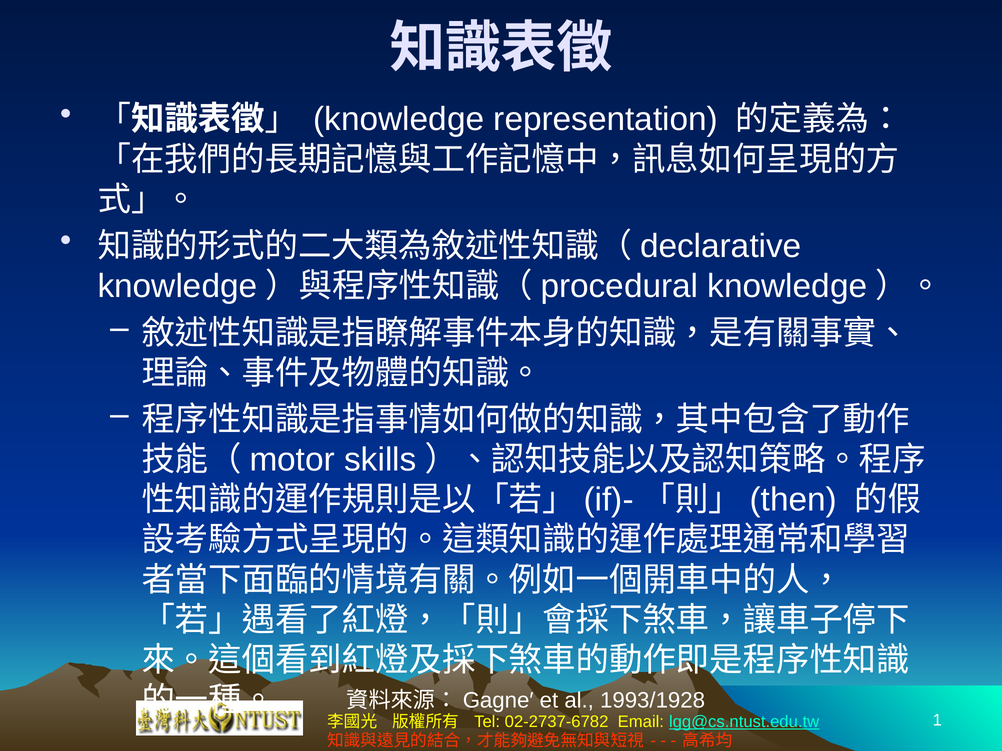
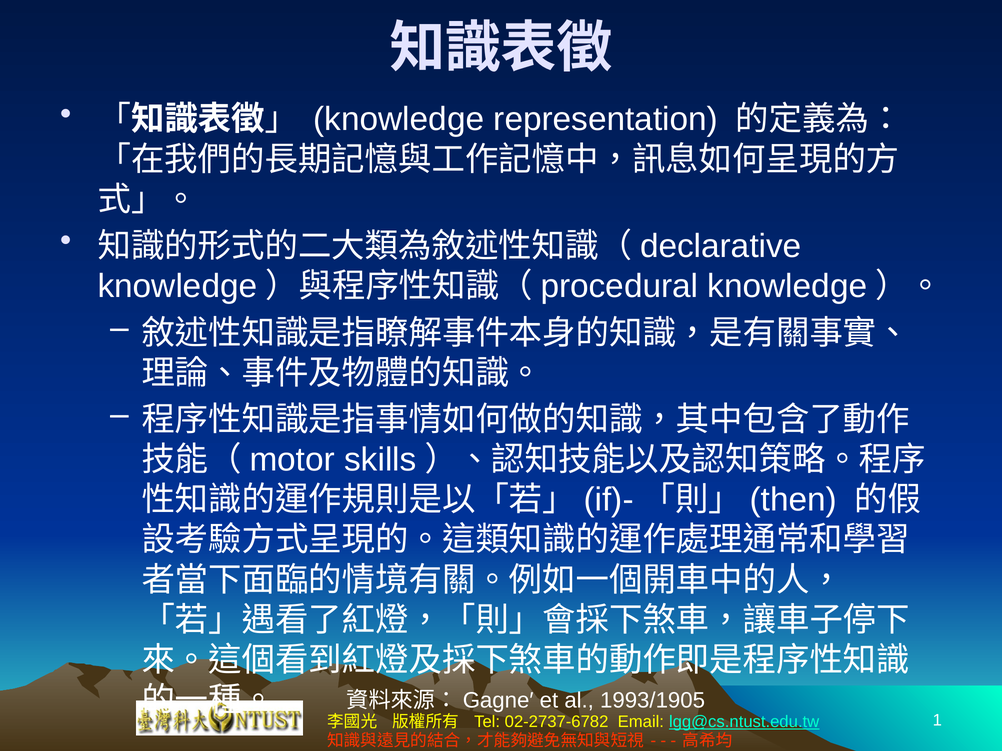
1993/1928: 1993/1928 -> 1993/1905
